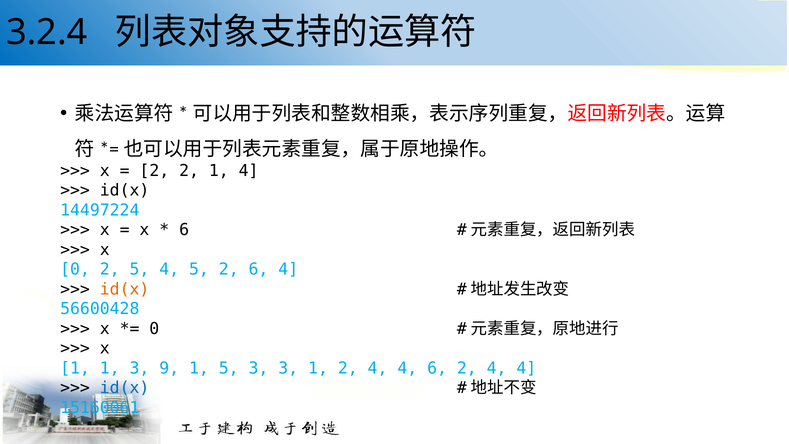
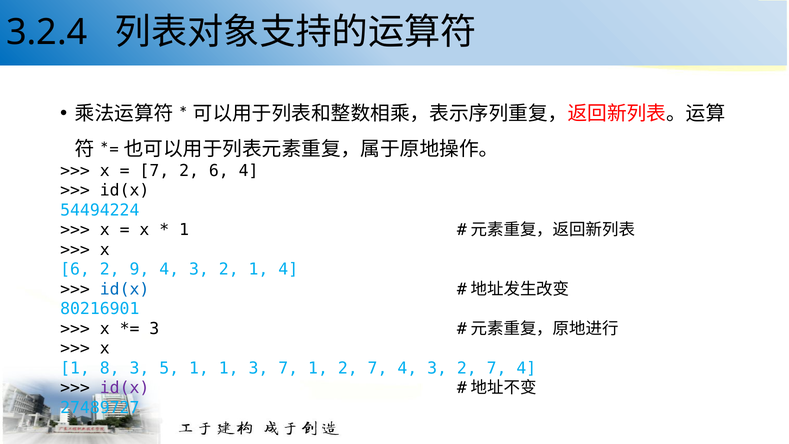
2 at (154, 171): 2 -> 7
2 1: 1 -> 6
14497224: 14497224 -> 54494224
6 at (184, 230): 6 -> 1
0 at (75, 269): 0 -> 6
2 5: 5 -> 9
5 at (199, 269): 5 -> 3
2 6: 6 -> 1
id(x at (125, 289) colour: orange -> blue
56600428: 56600428 -> 80216901
0 at (154, 329): 0 -> 3
1 1: 1 -> 8
9: 9 -> 5
1 5: 5 -> 1
3 3: 3 -> 7
1 2 4: 4 -> 7
6 at (437, 368): 6 -> 3
4 at (497, 368): 4 -> 7
id(x at (125, 388) colour: blue -> purple
15160061: 15160061 -> 27489727
